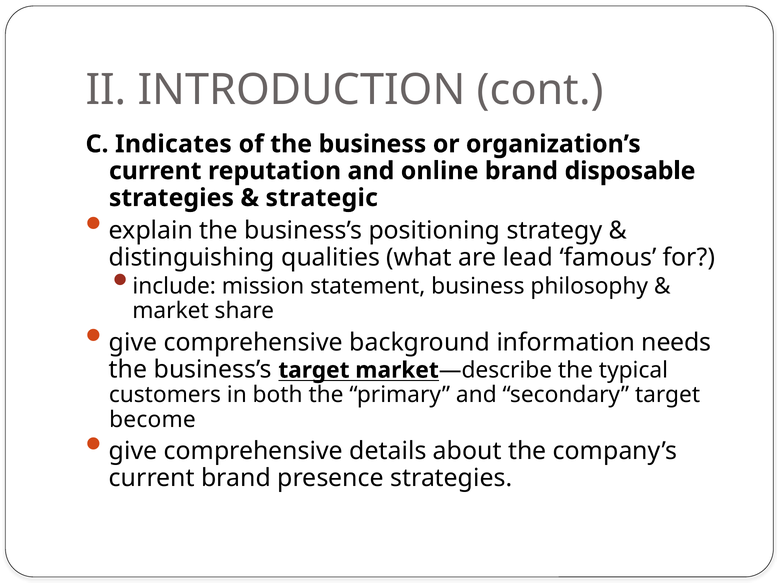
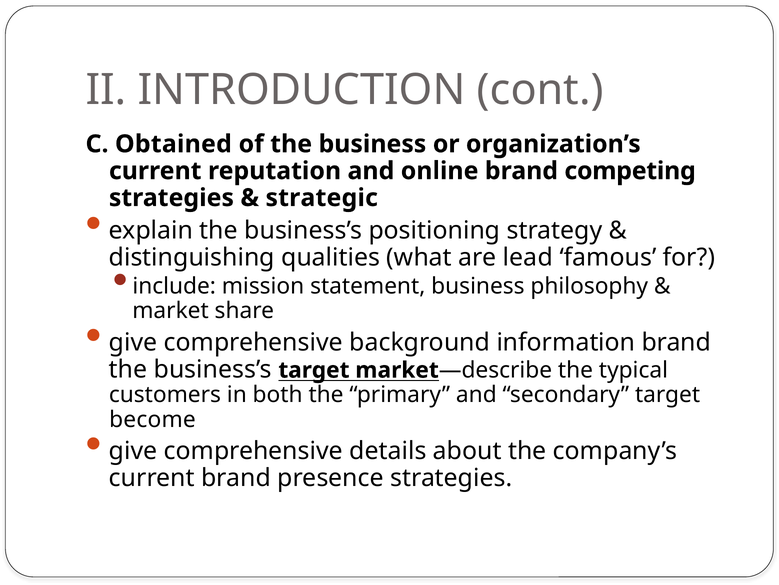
Indicates: Indicates -> Obtained
disposable: disposable -> competing
information needs: needs -> brand
